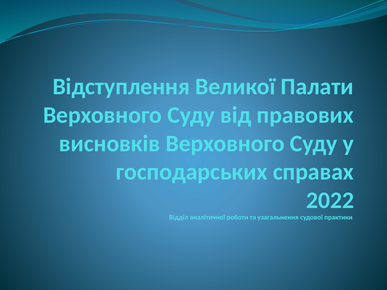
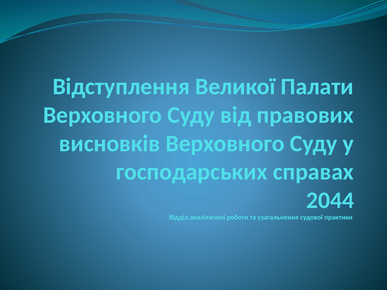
2022: 2022 -> 2044
